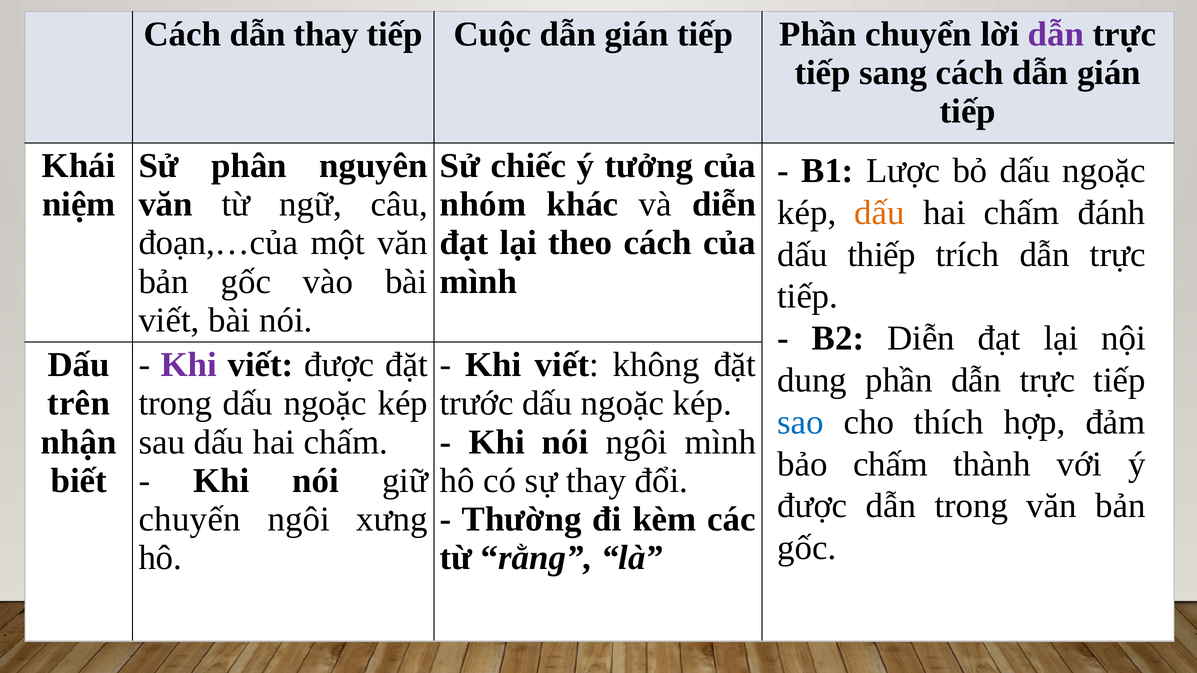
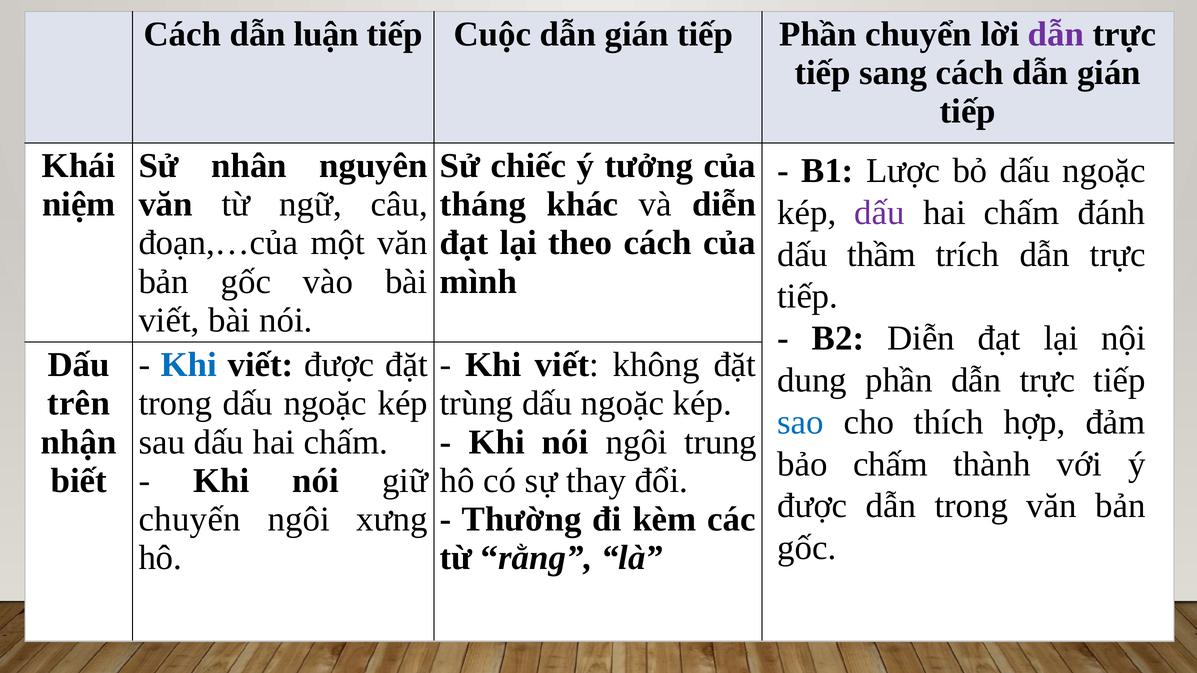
dẫn thay: thay -> luận
phân: phân -> nhân
nhóm: nhóm -> tháng
dấu at (880, 213) colour: orange -> purple
thiếp: thiếp -> thầm
Khi at (189, 365) colour: purple -> blue
trước: trước -> trùng
ngôi mình: mình -> trung
